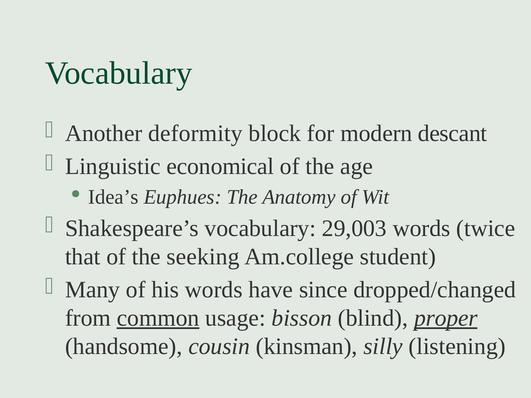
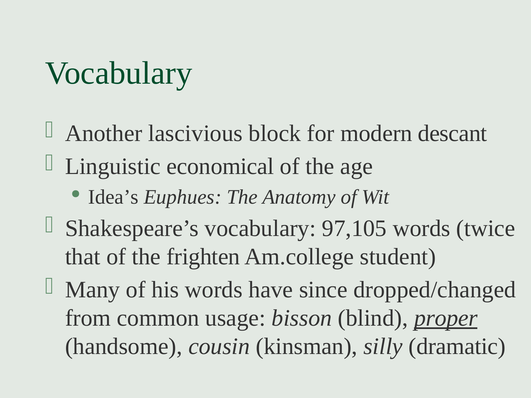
deformity: deformity -> lascivious
29,003: 29,003 -> 97,105
seeking: seeking -> frighten
common underline: present -> none
listening: listening -> dramatic
